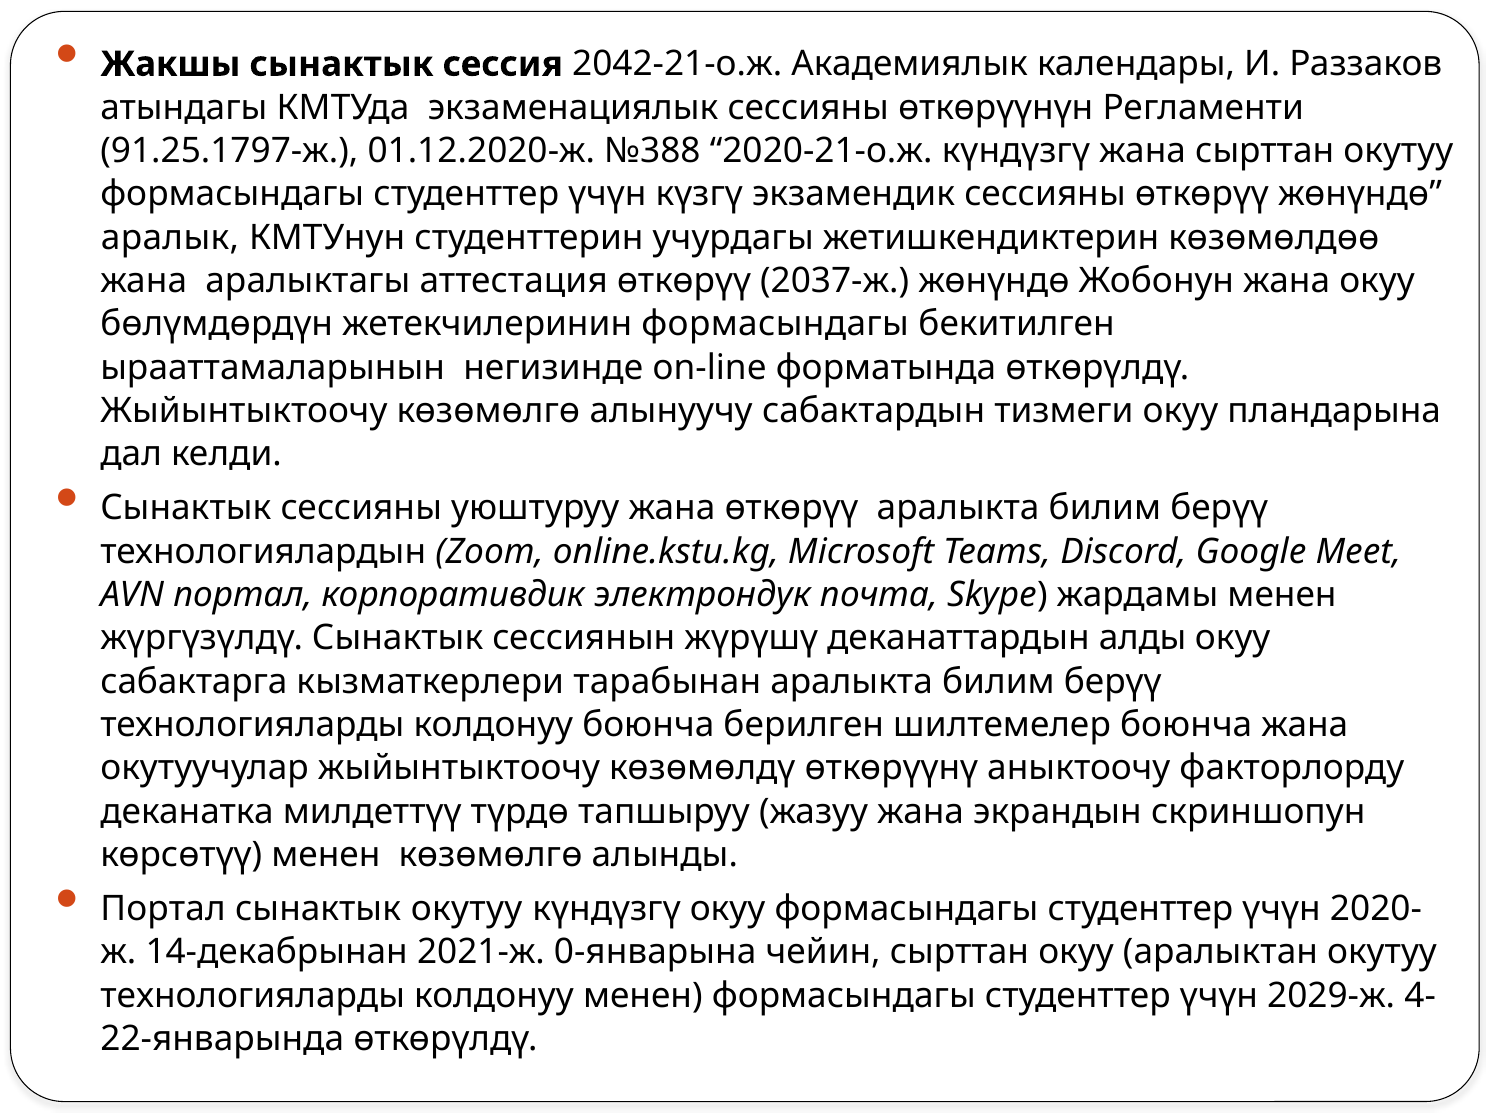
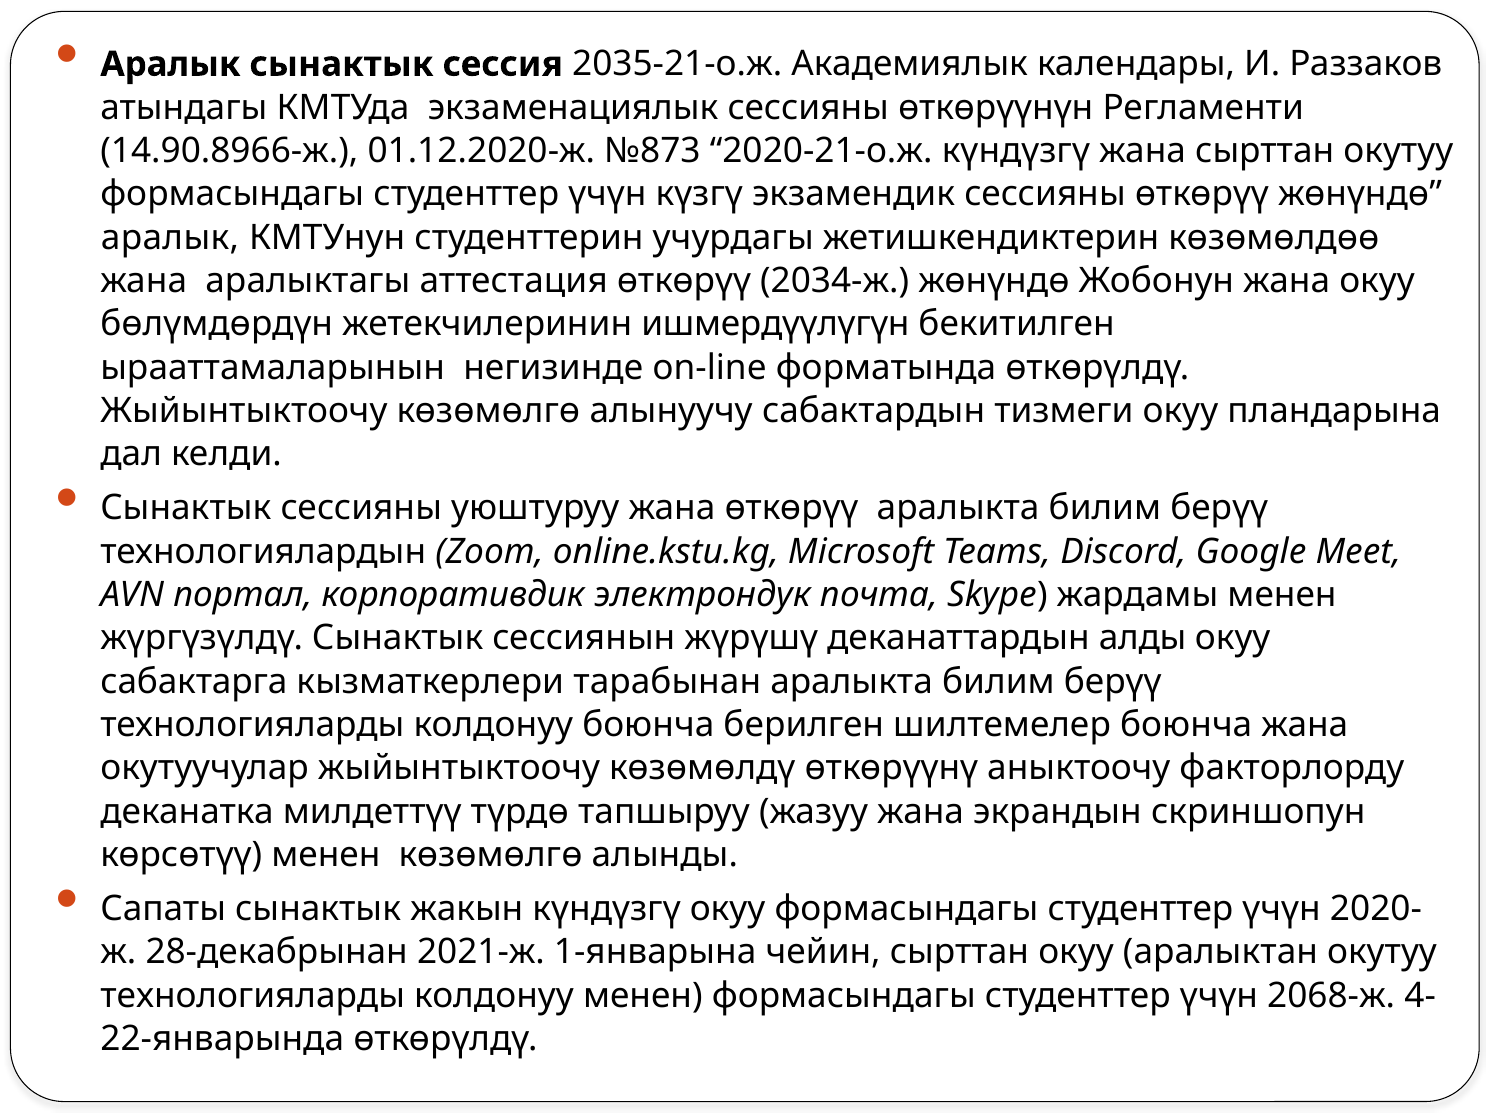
Жакшы at (170, 64): Жакшы -> Аралык
2042-21-о.ж: 2042-21-о.ж -> 2035-21-о.ж
91.25.1797-ж: 91.25.1797-ж -> 14.90.8966-ж
№388: №388 -> №873
2037-ж: 2037-ж -> 2034-ж
жетекчилеринин формасындагы: формасындагы -> ишмердүүлүгүн
Портал at (163, 909): Портал -> Сапаты
сынактык окутуу: окутуу -> жакын
14-декабрынан: 14-декабрынан -> 28-декабрынан
0-январына: 0-январына -> 1-январына
2029-ж: 2029-ж -> 2068-ж
